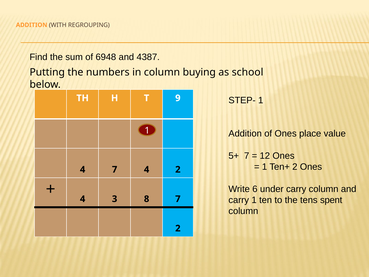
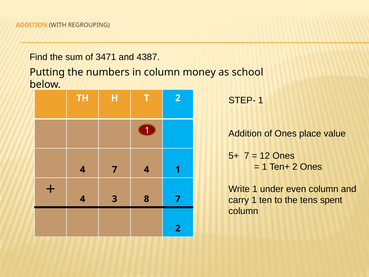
6948: 6948 -> 3471
buying: buying -> money
T 9: 9 -> 2
4 2: 2 -> 1
Write 6: 6 -> 1
under carry: carry -> even
